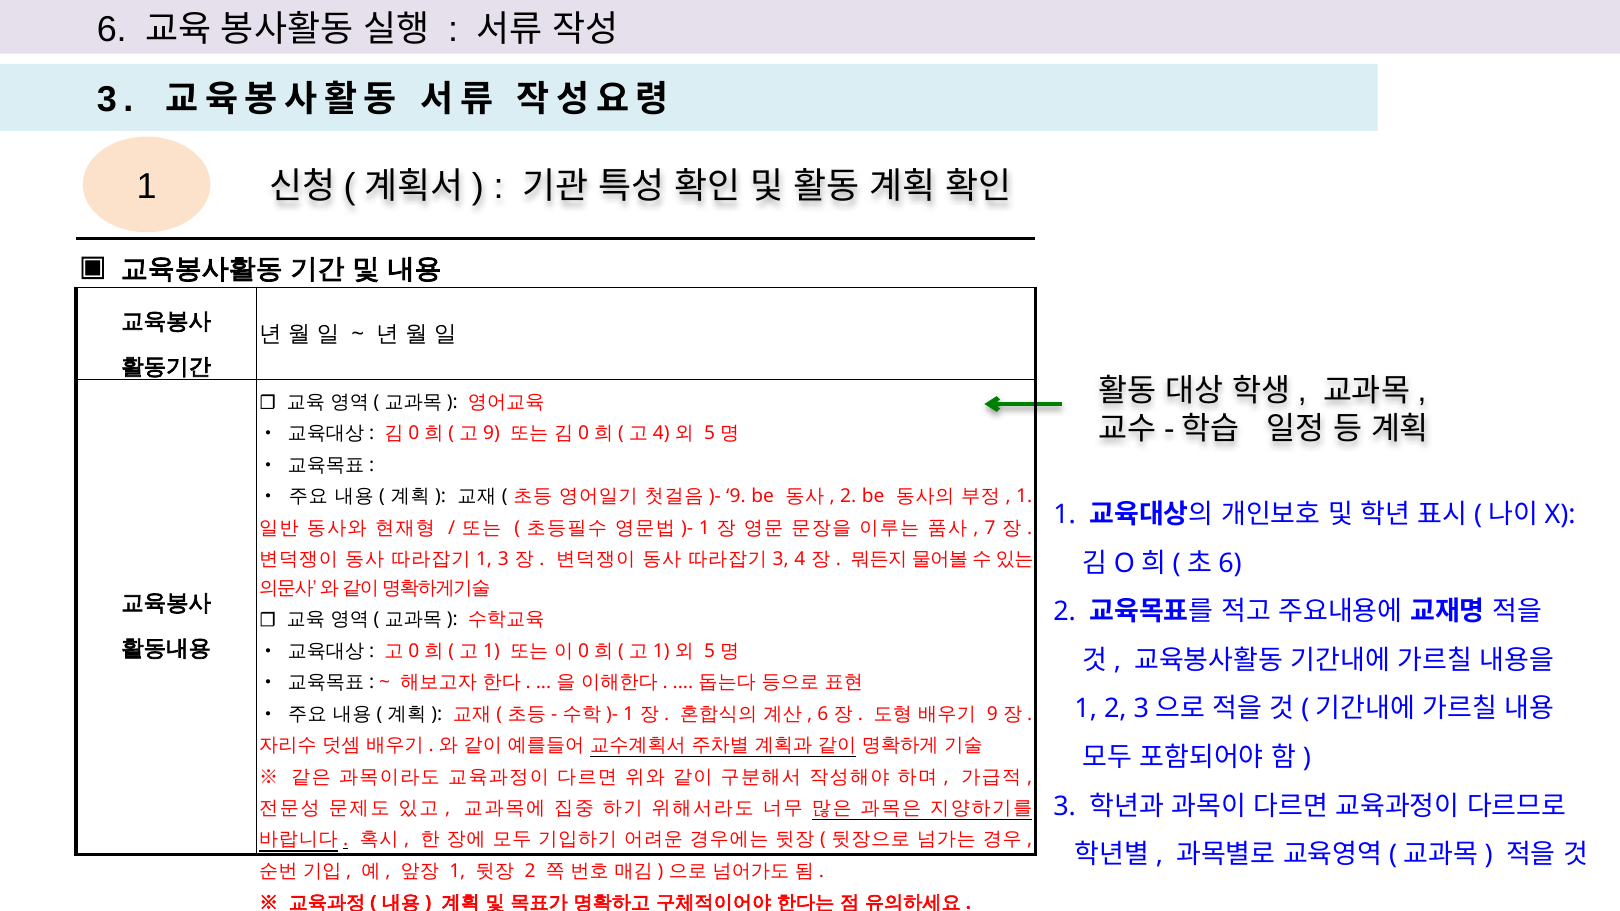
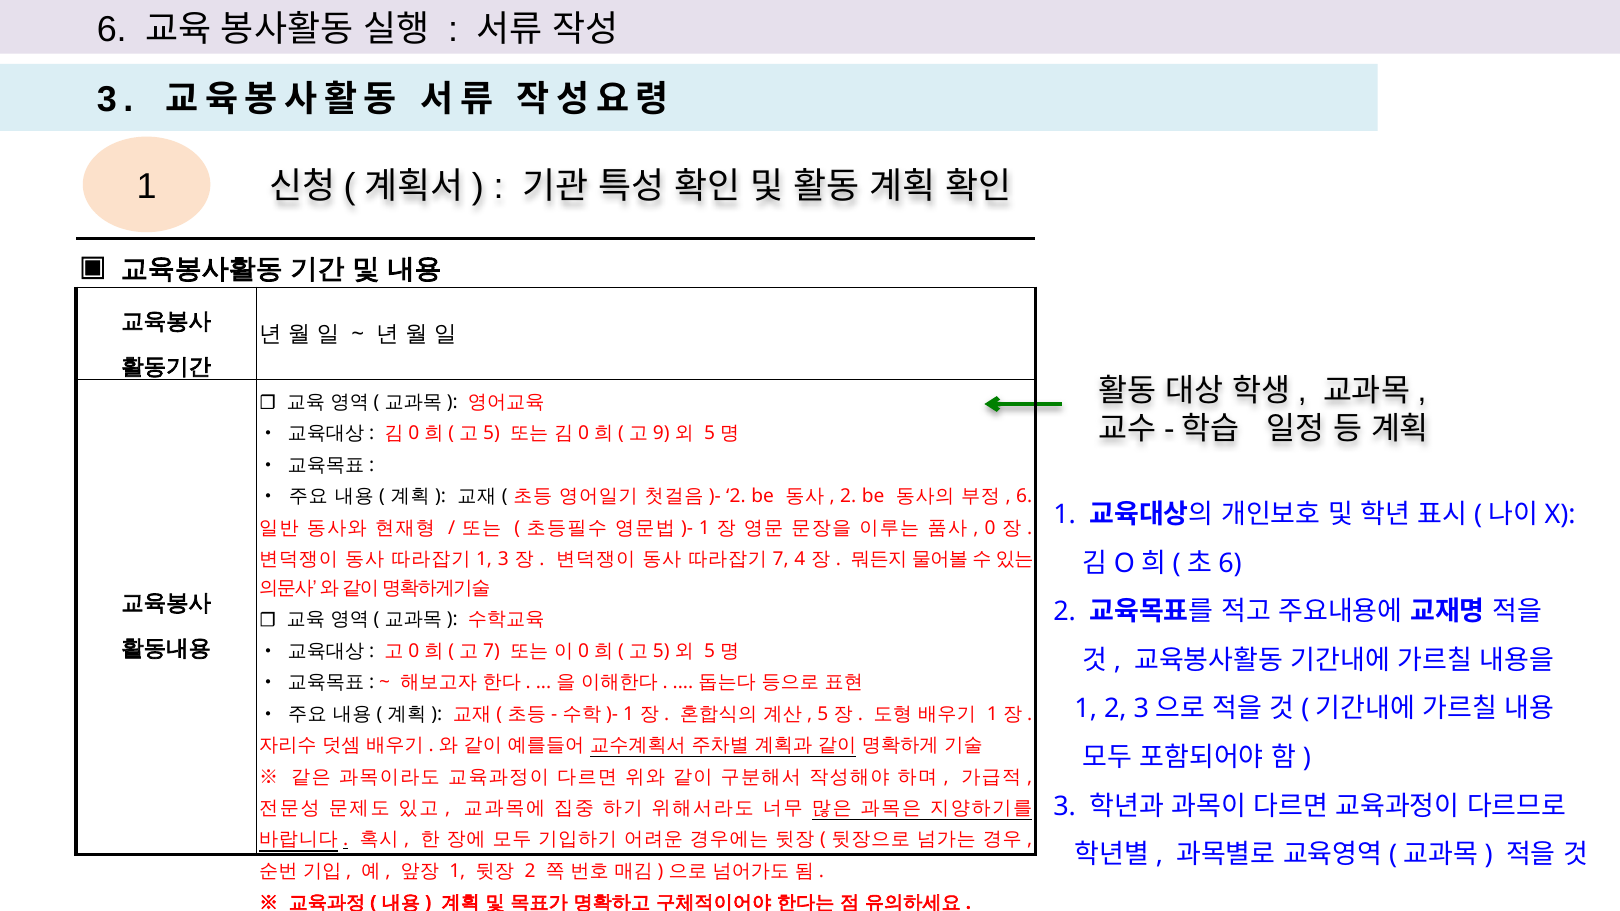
9 at (491, 434): 9 -> 5
4 at (661, 434): 4 -> 9
9 at (736, 497): 9 -> 2
1 at (1024, 497): 1 -> 6
7 at (990, 528): 7 -> 0
3 at (781, 560): 3 -> 7
1 at (491, 651): 1 -> 7
1 at (661, 651): 1 -> 5
6 at (823, 714): 6 -> 5
9 at (992, 714): 9 -> 1
